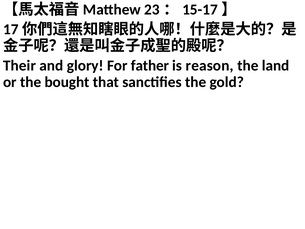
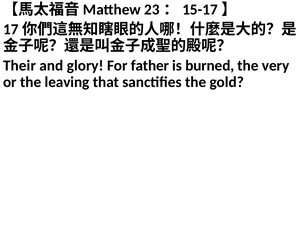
reason: reason -> burned
land: land -> very
bought: bought -> leaving
